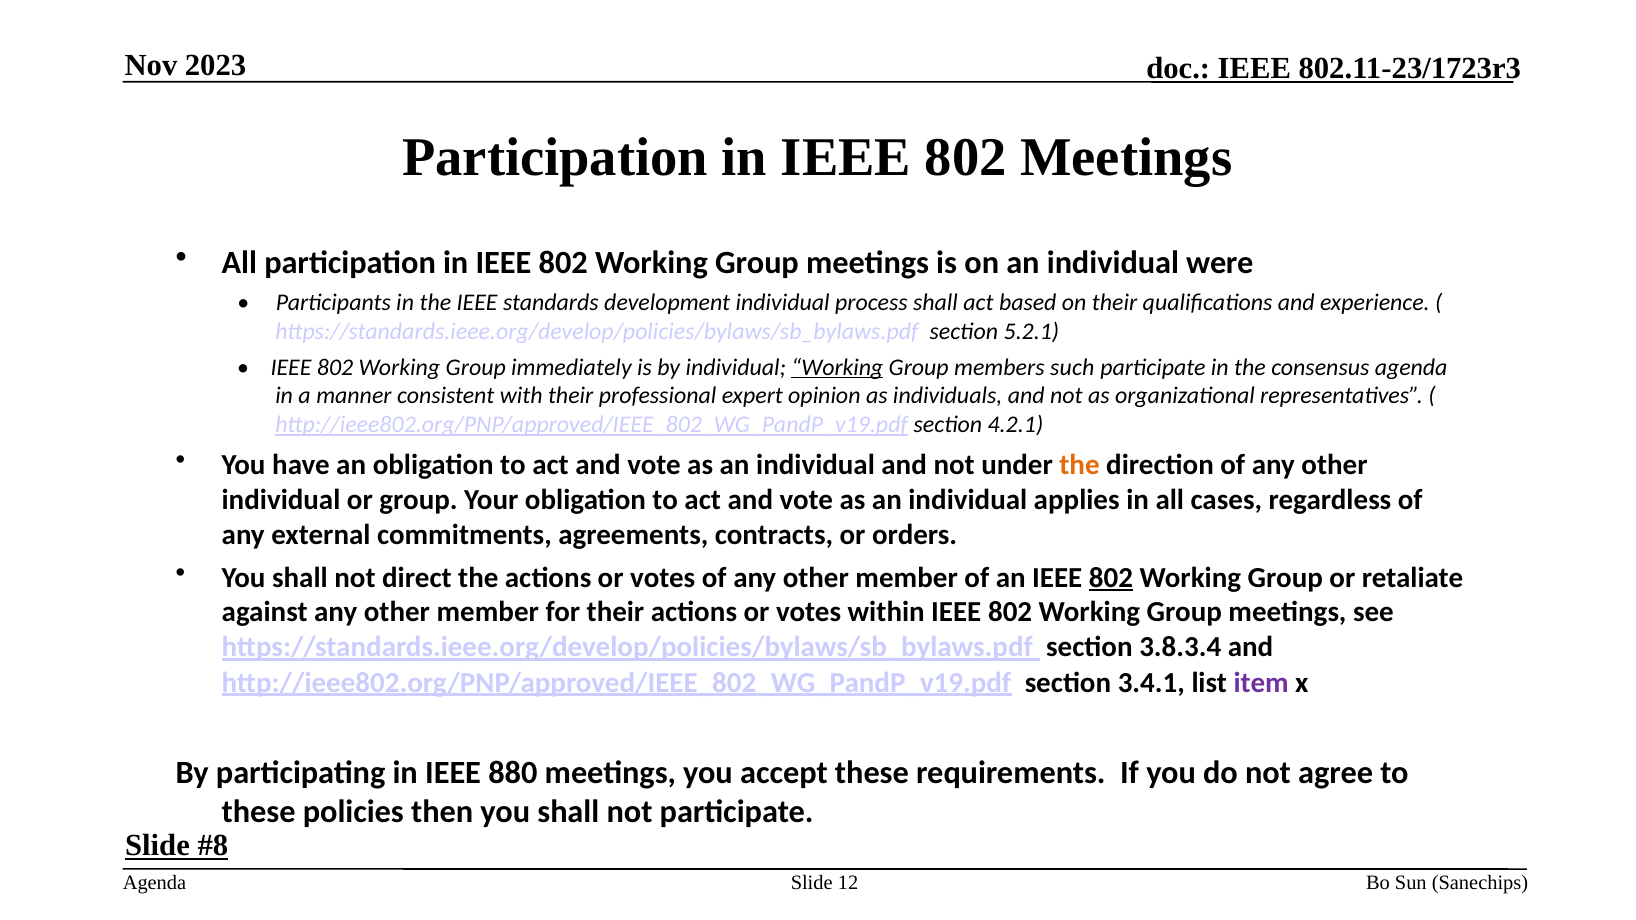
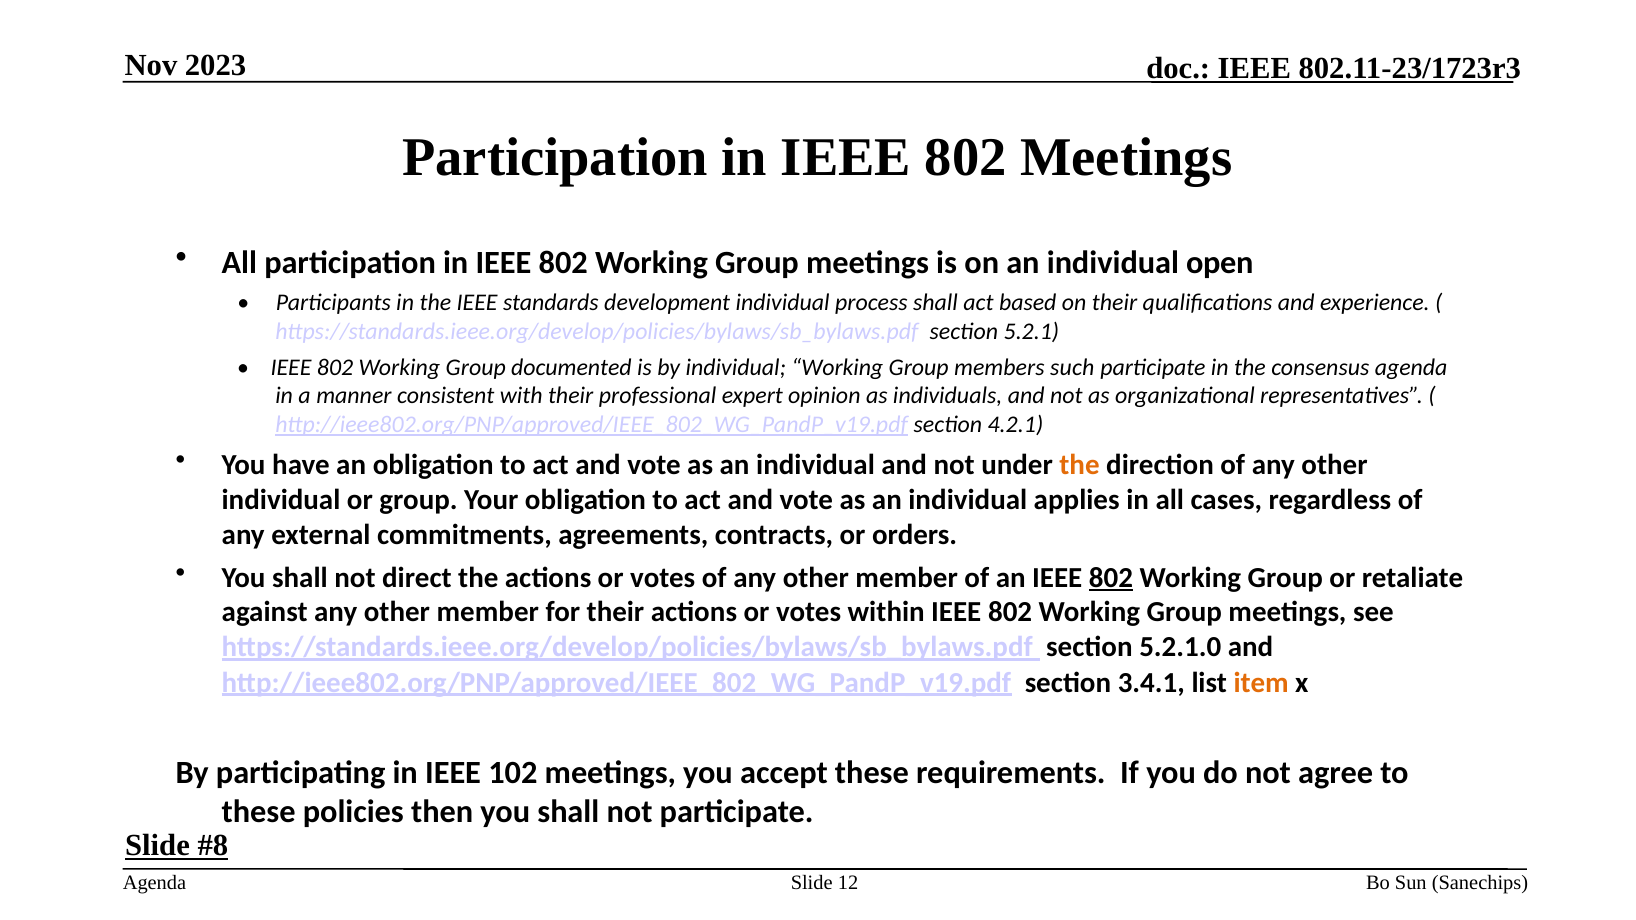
were: were -> open
immediately: immediately -> documented
Working at (837, 367) underline: present -> none
3.8.3.4: 3.8.3.4 -> 5.2.1.0
item colour: purple -> orange
880: 880 -> 102
